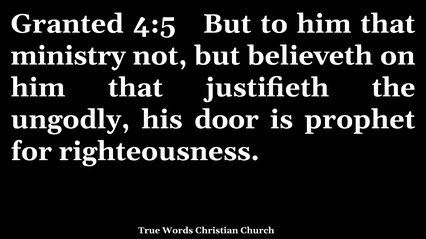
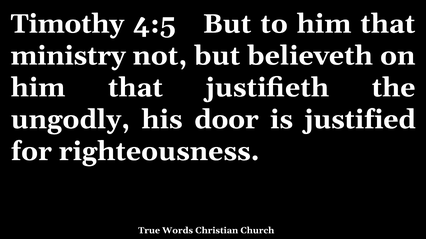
Granted: Granted -> Timothy
prophet: prophet -> justified
